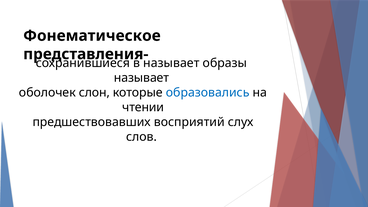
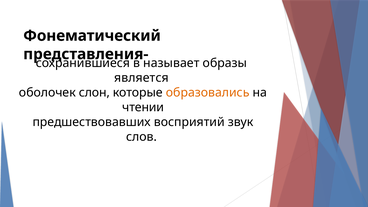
Фонематическое: Фонематическое -> Фонематический
называет at (142, 78): называет -> является
образовались colour: blue -> orange
слух: слух -> звук
